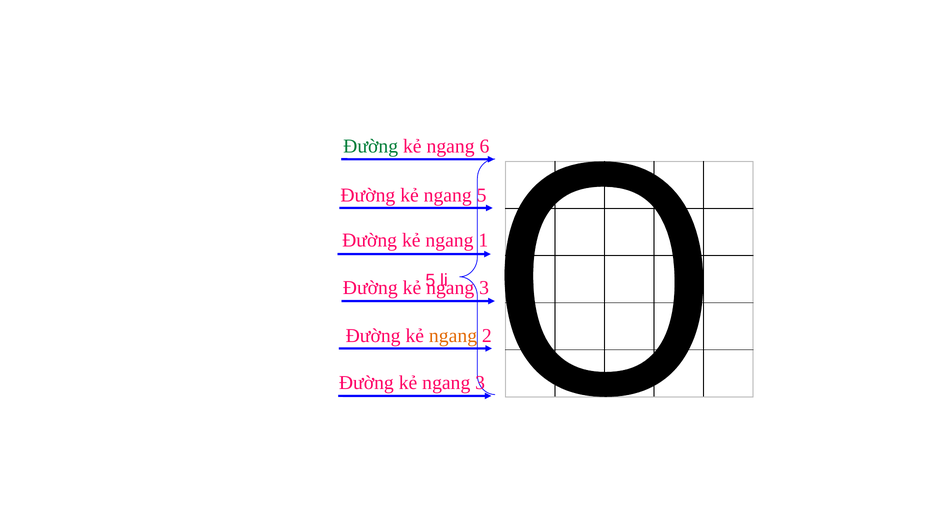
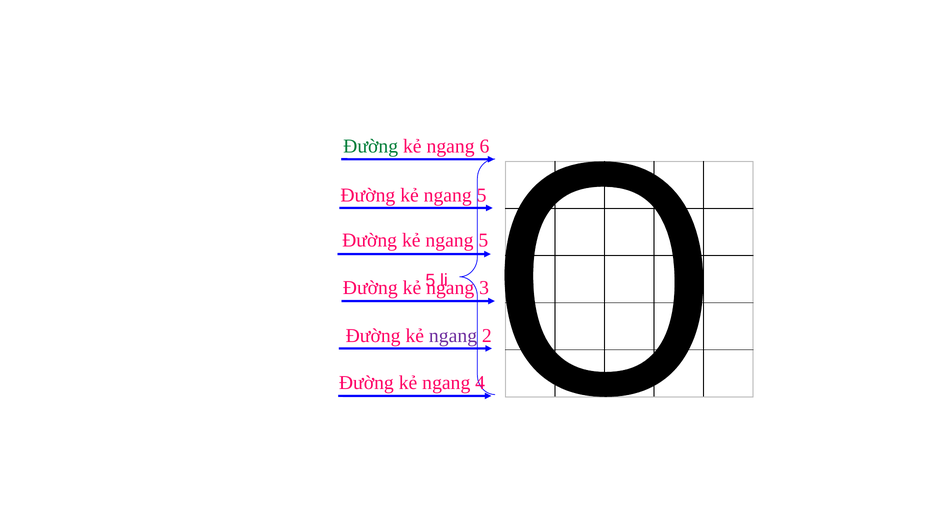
1 at (483, 240): 1 -> 5
ngang at (453, 336) colour: orange -> purple
3 at (480, 383): 3 -> 4
